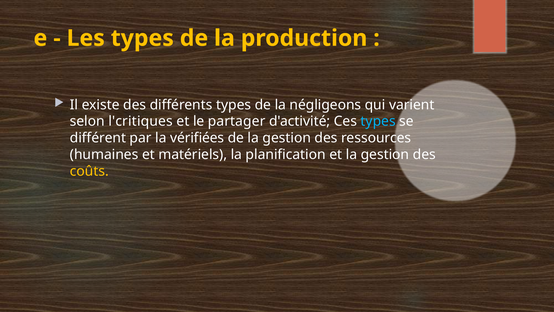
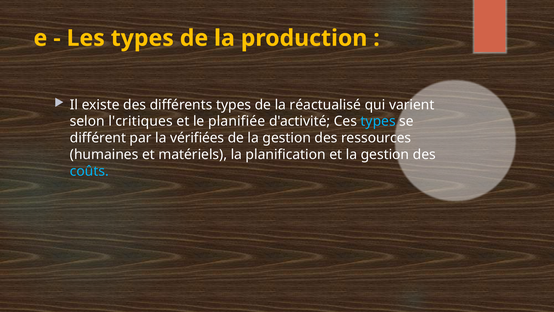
négligeons: négligeons -> réactualisé
partager: partager -> planifiée
coûts colour: yellow -> light blue
